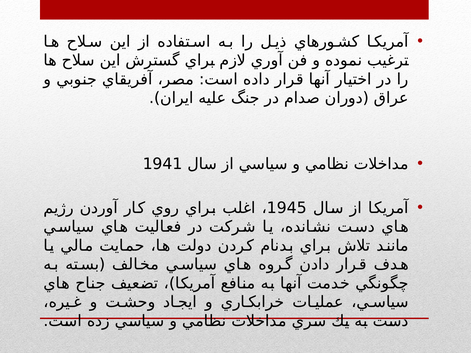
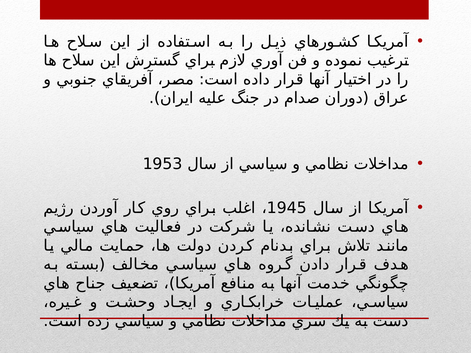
1941: 1941 -> 1953
